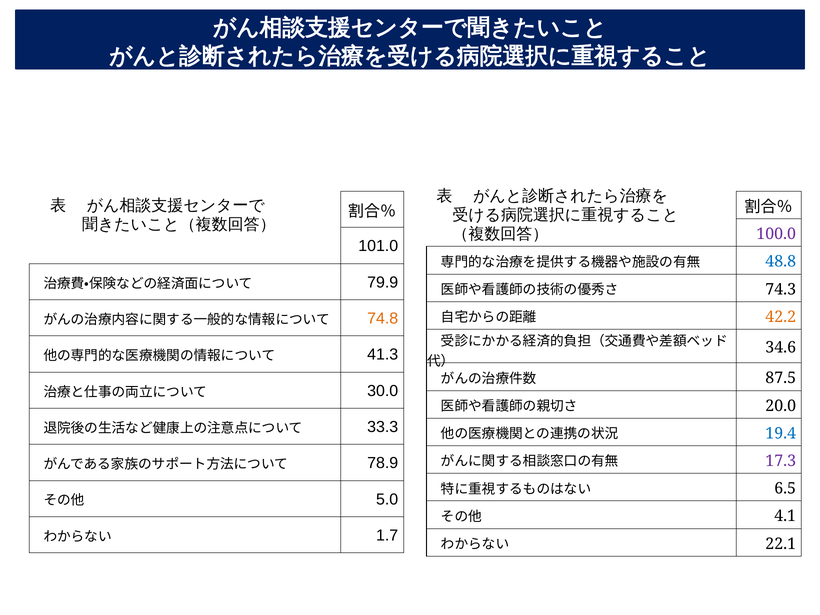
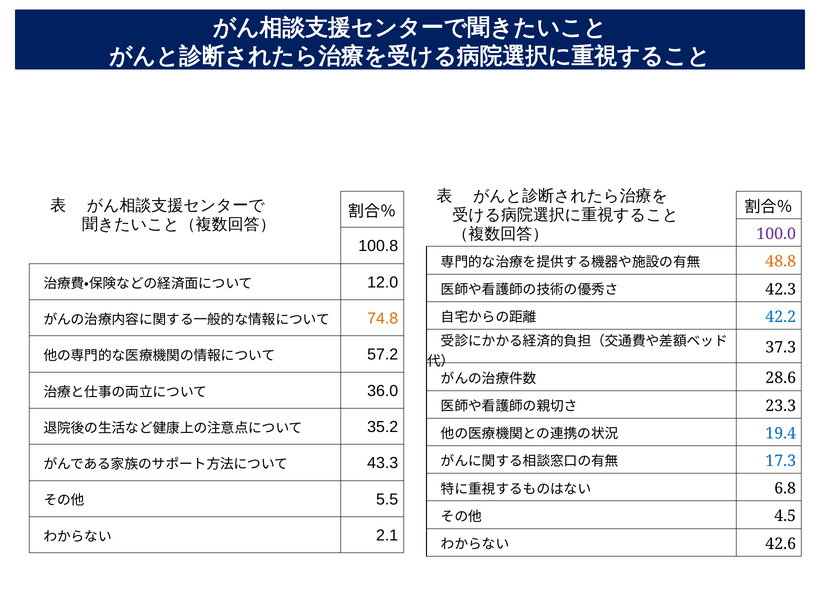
101.0: 101.0 -> 100.8
48.8 colour: blue -> orange
79.9: 79.9 -> 12.0
74.3: 74.3 -> 42.3
42.2 colour: orange -> blue
34.6: 34.6 -> 37.3
41.3: 41.3 -> 57.2
87.5: 87.5 -> 28.6
30.0: 30.0 -> 36.0
20.0: 20.0 -> 23.3
33.3: 33.3 -> 35.2
17.3 colour: purple -> blue
78.9: 78.9 -> 43.3
6.5: 6.5 -> 6.8
5.0: 5.0 -> 5.5
4.1: 4.1 -> 4.5
1.7: 1.7 -> 2.1
22.1: 22.1 -> 42.6
